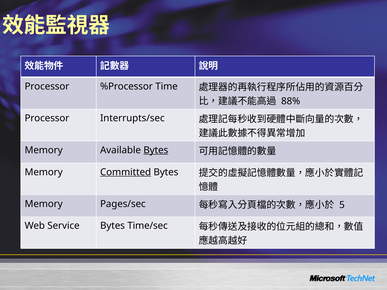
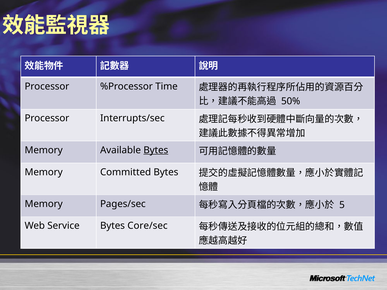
88%: 88% -> 50%
Committed underline: present -> none
Time/sec: Time/sec -> Core/sec
